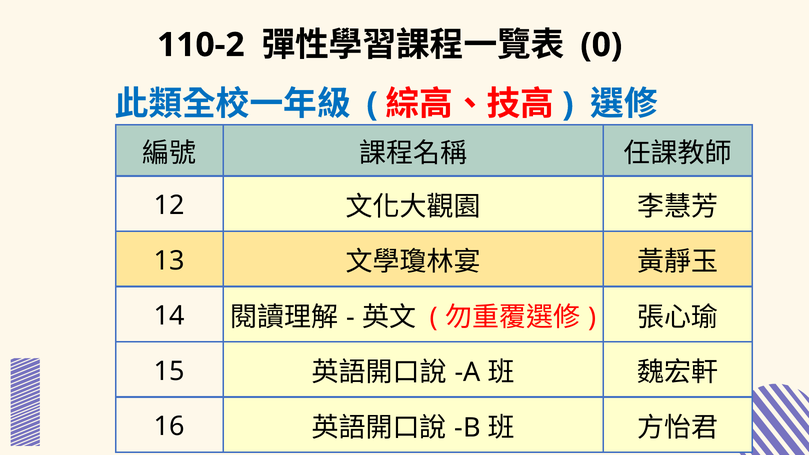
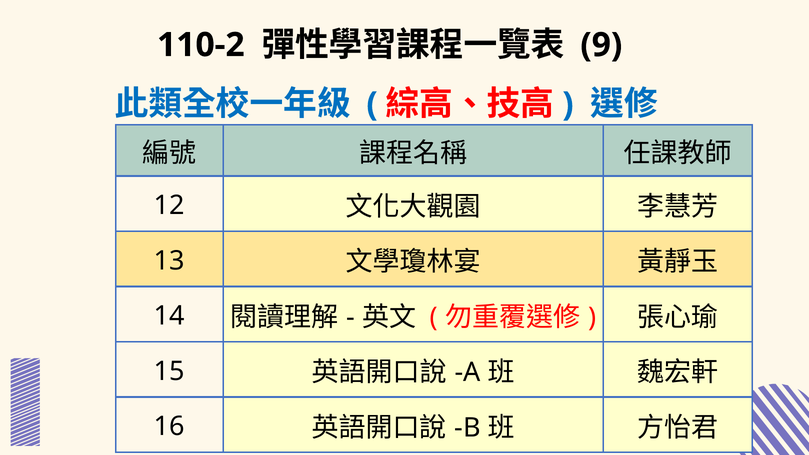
0: 0 -> 9
